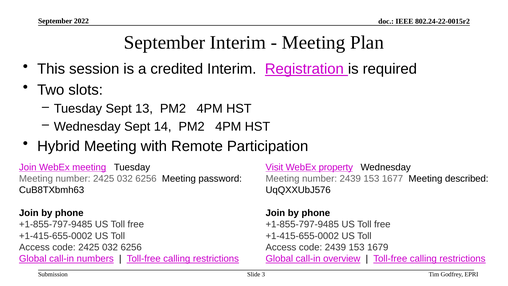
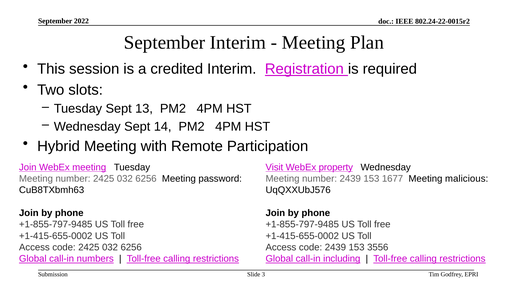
described: described -> malicious
1679: 1679 -> 3556
overview: overview -> including
